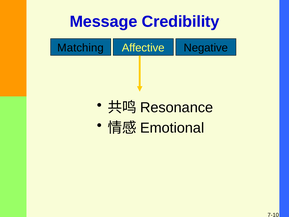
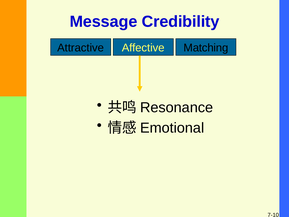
Matching: Matching -> Attractive
Negative: Negative -> Matching
